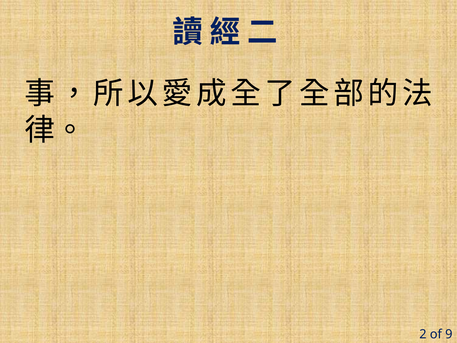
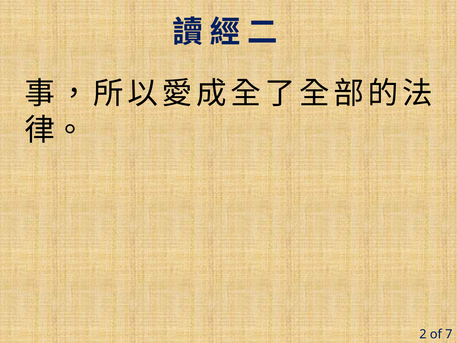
9: 9 -> 7
